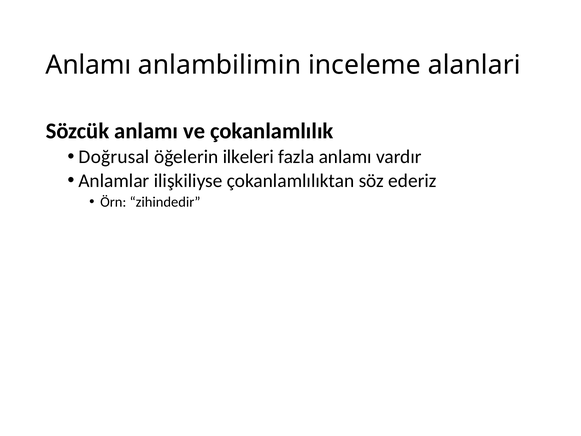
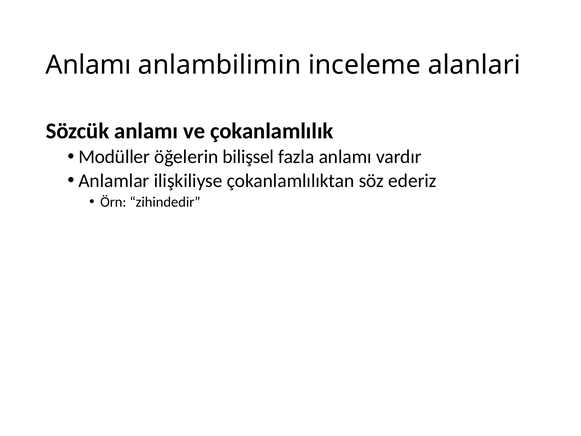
Doğrusal: Doğrusal -> Modüller
ilkeleri: ilkeleri -> bilişsel
